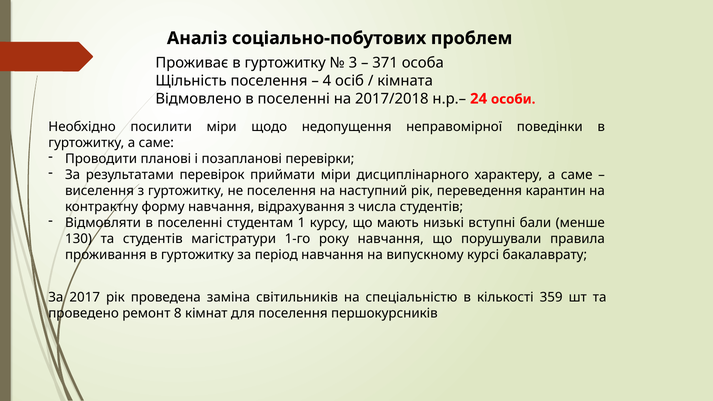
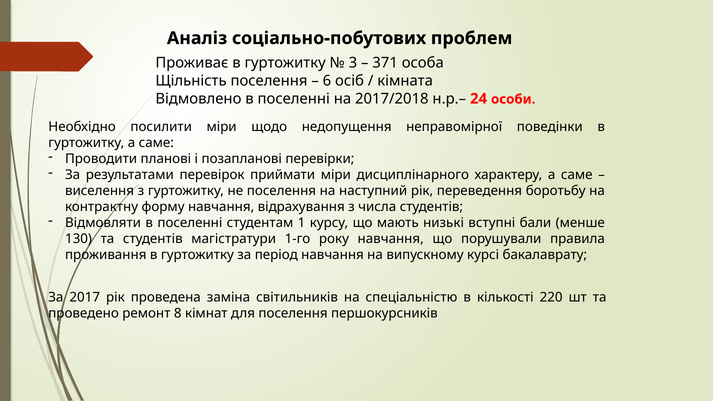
4: 4 -> 6
карантин: карантин -> боротьбу
359: 359 -> 220
